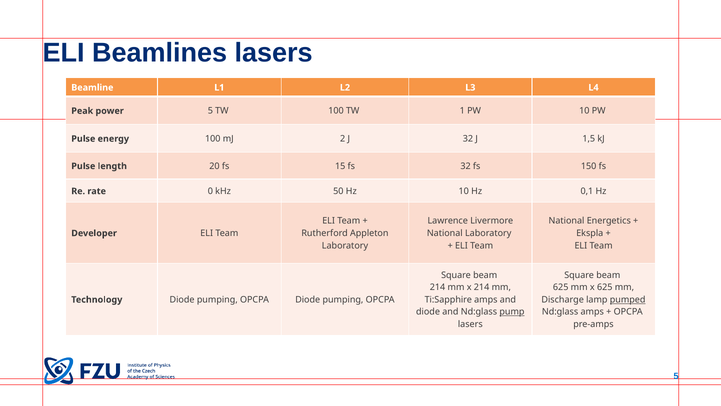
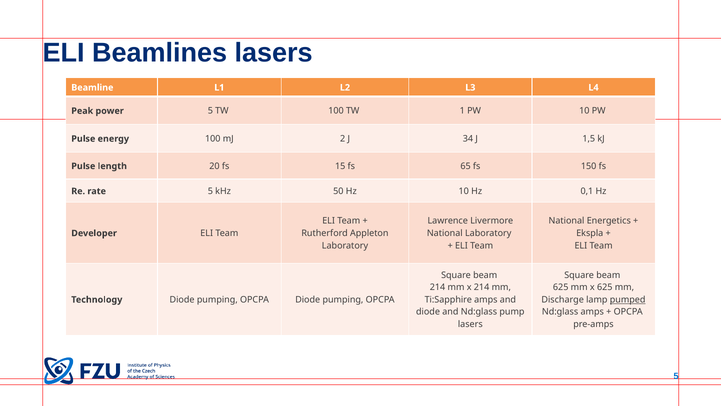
J 32: 32 -> 34
fs 32: 32 -> 65
rate 0: 0 -> 5
pump underline: present -> none
